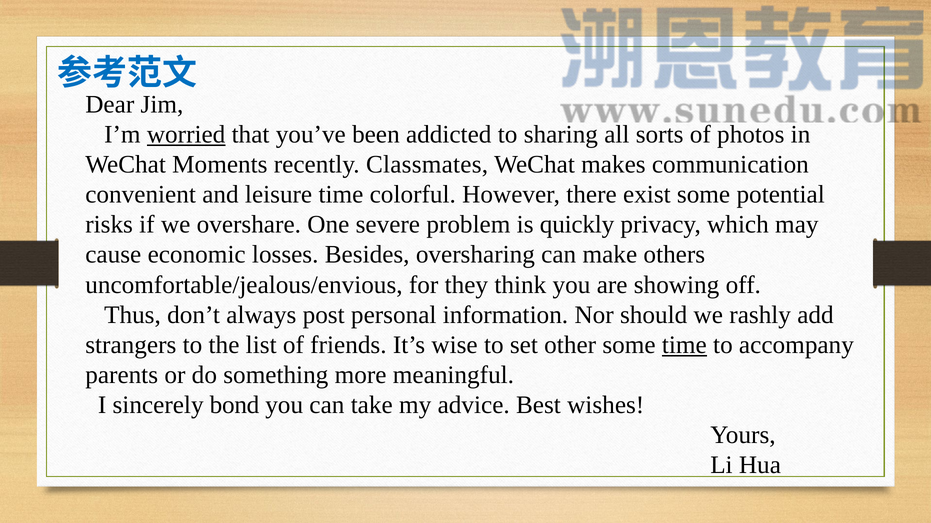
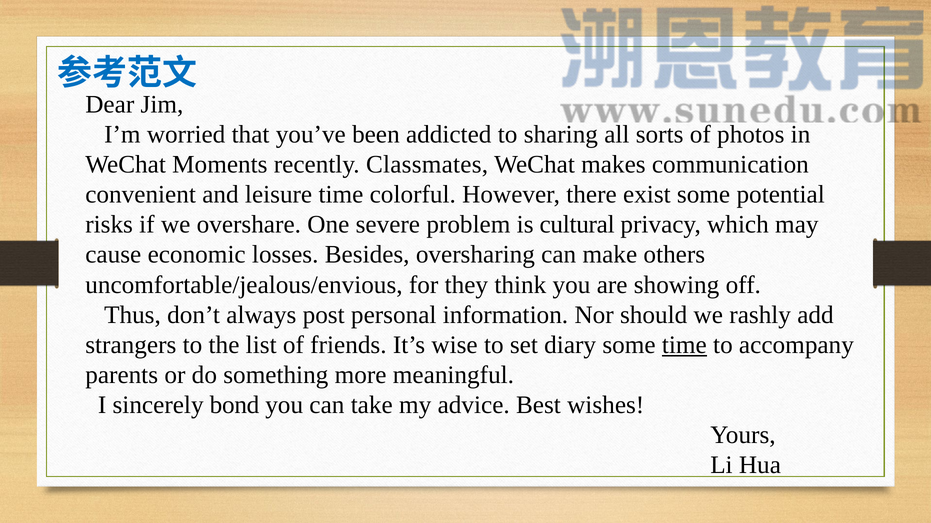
worried underline: present -> none
quickly: quickly -> cultural
other: other -> diary
